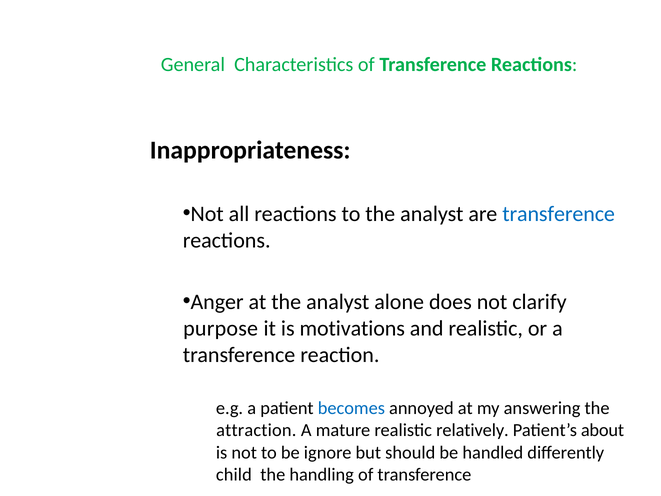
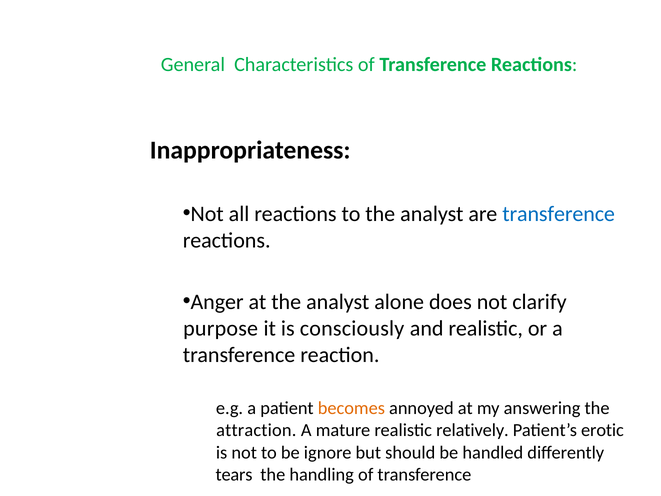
motivations: motivations -> consciously
becomes colour: blue -> orange
about: about -> erotic
child: child -> tears
